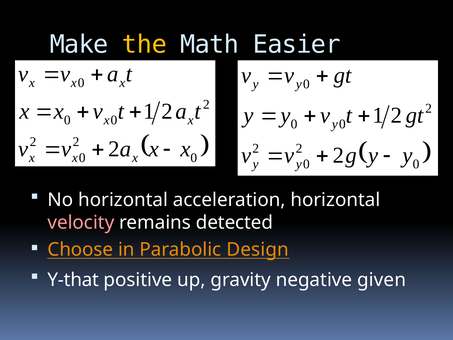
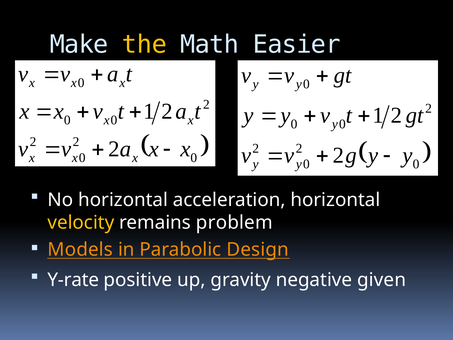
velocity colour: pink -> yellow
detected: detected -> problem
Choose: Choose -> Models
Y-that: Y-that -> Y-rate
